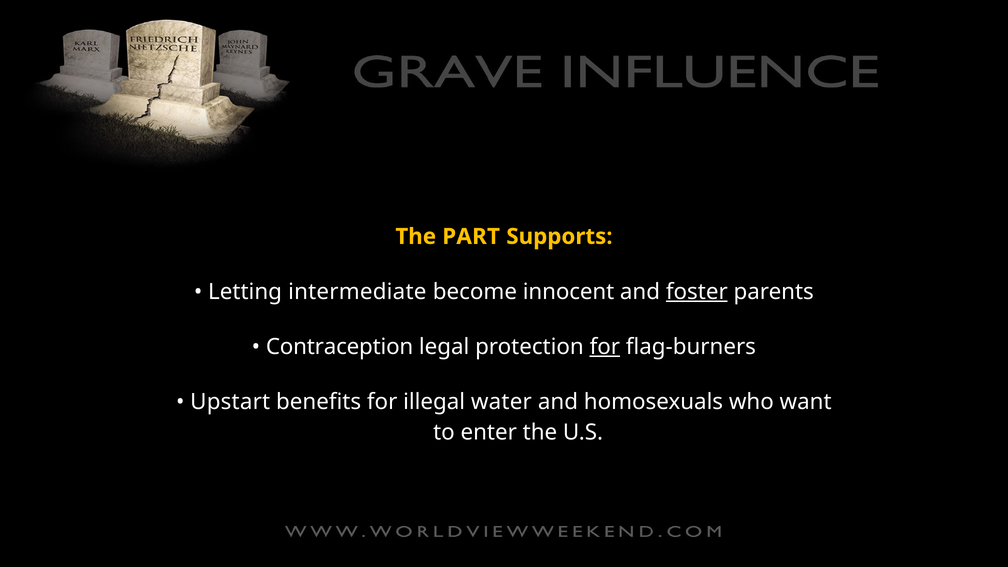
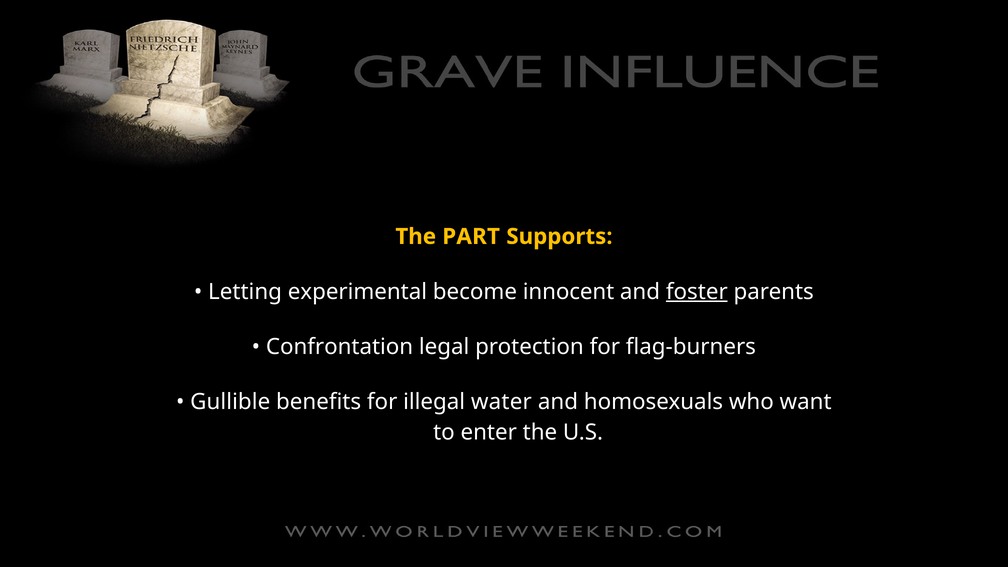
intermediate: intermediate -> experimental
Contraception: Contraception -> Confrontation
for at (605, 347) underline: present -> none
Upstart: Upstart -> Gullible
